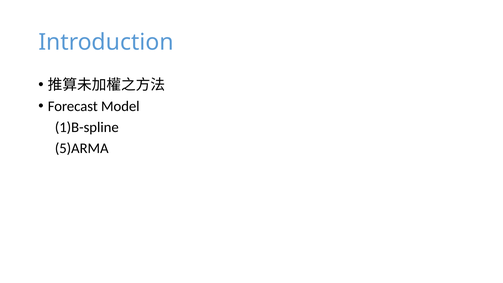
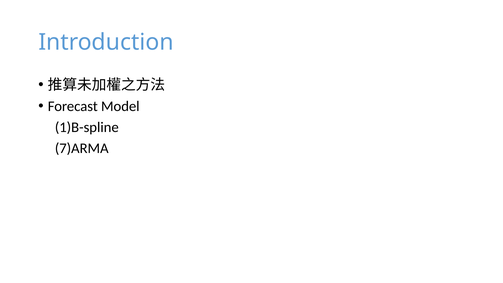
5)ARMA: 5)ARMA -> 7)ARMA
